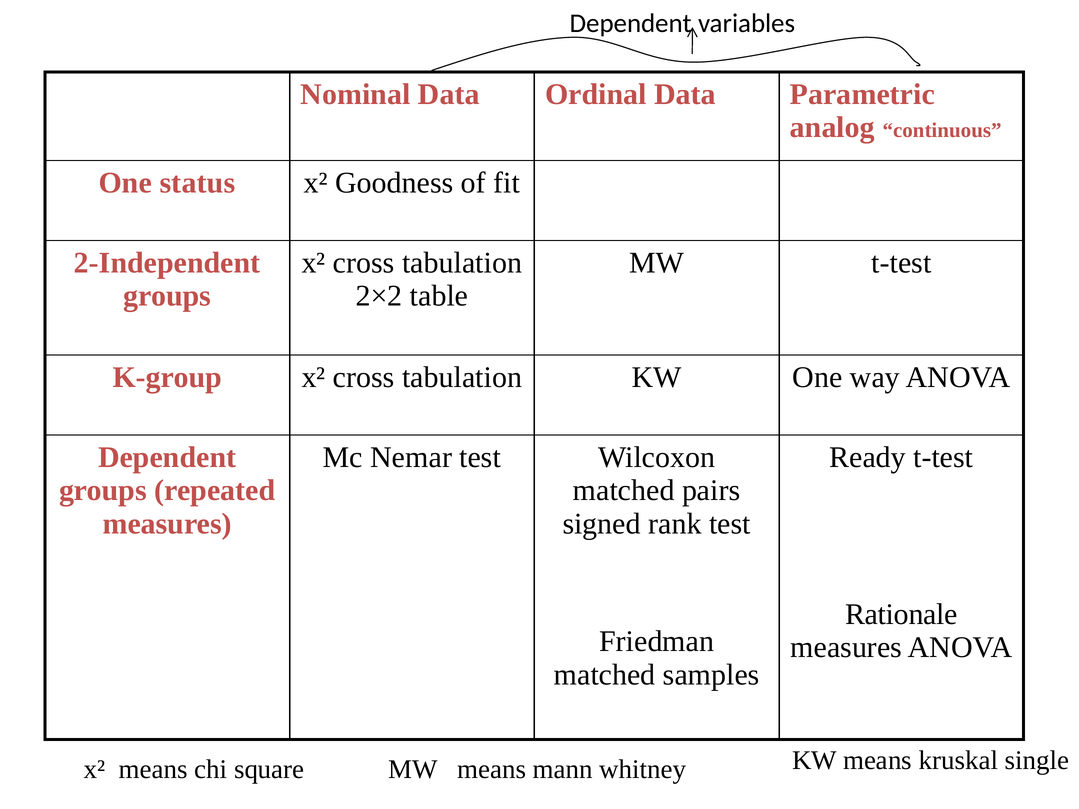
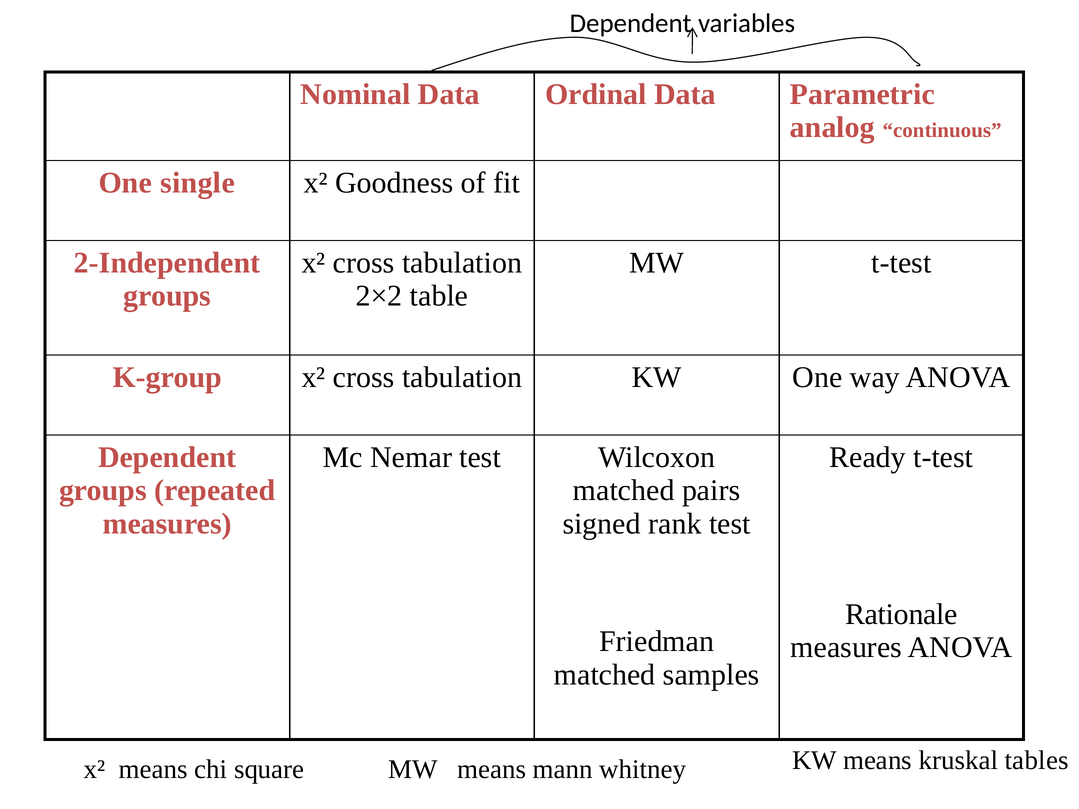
status: status -> single
single: single -> tables
